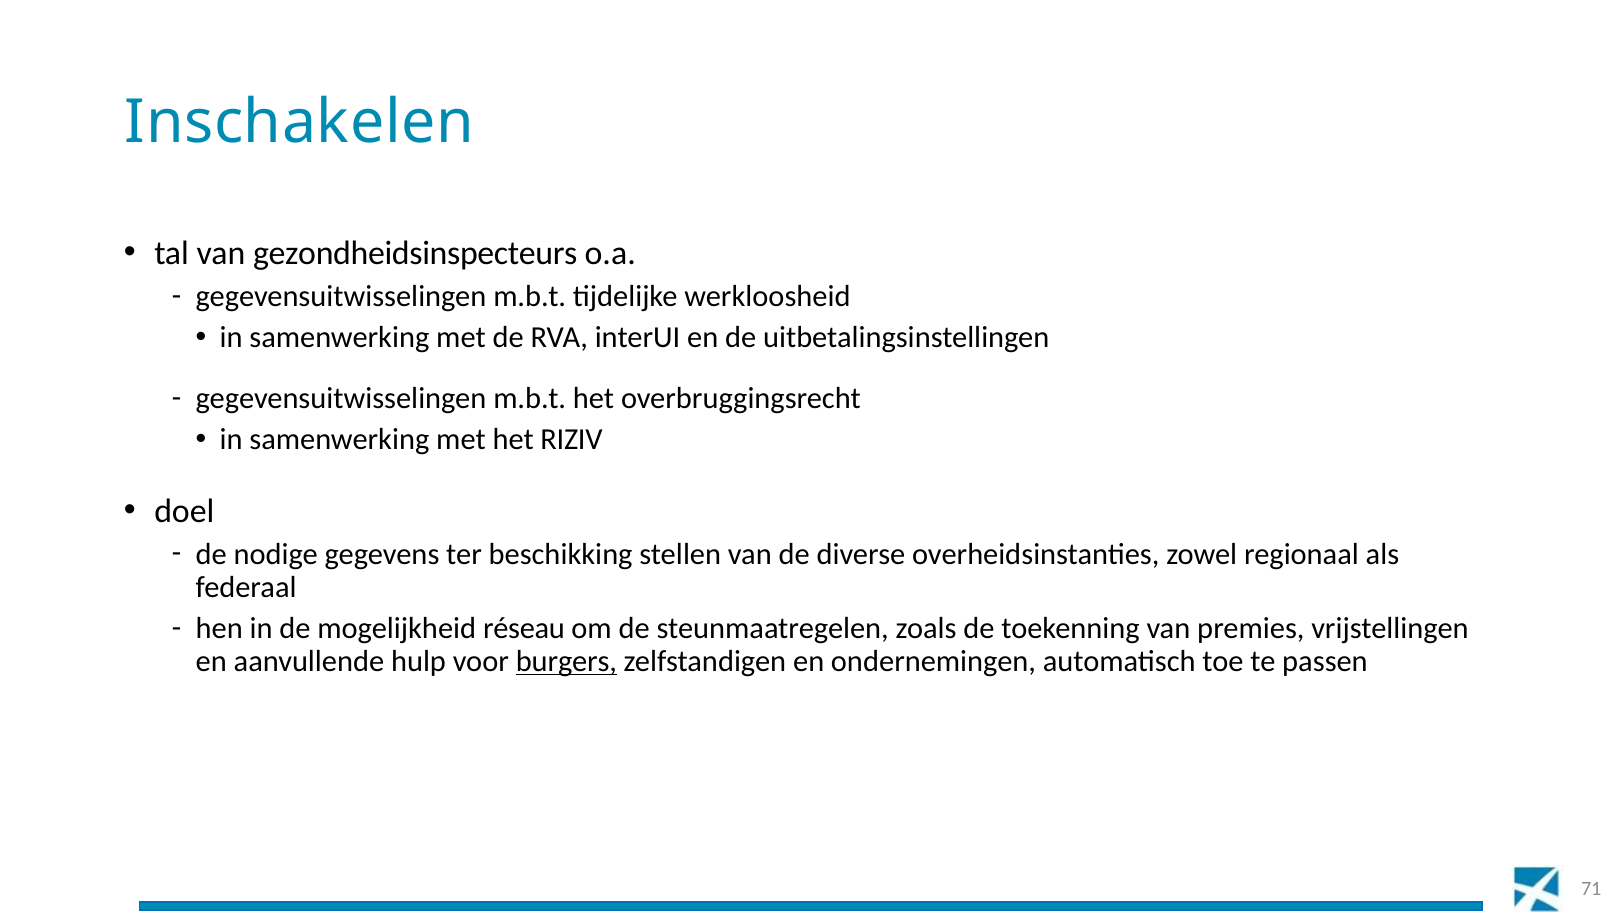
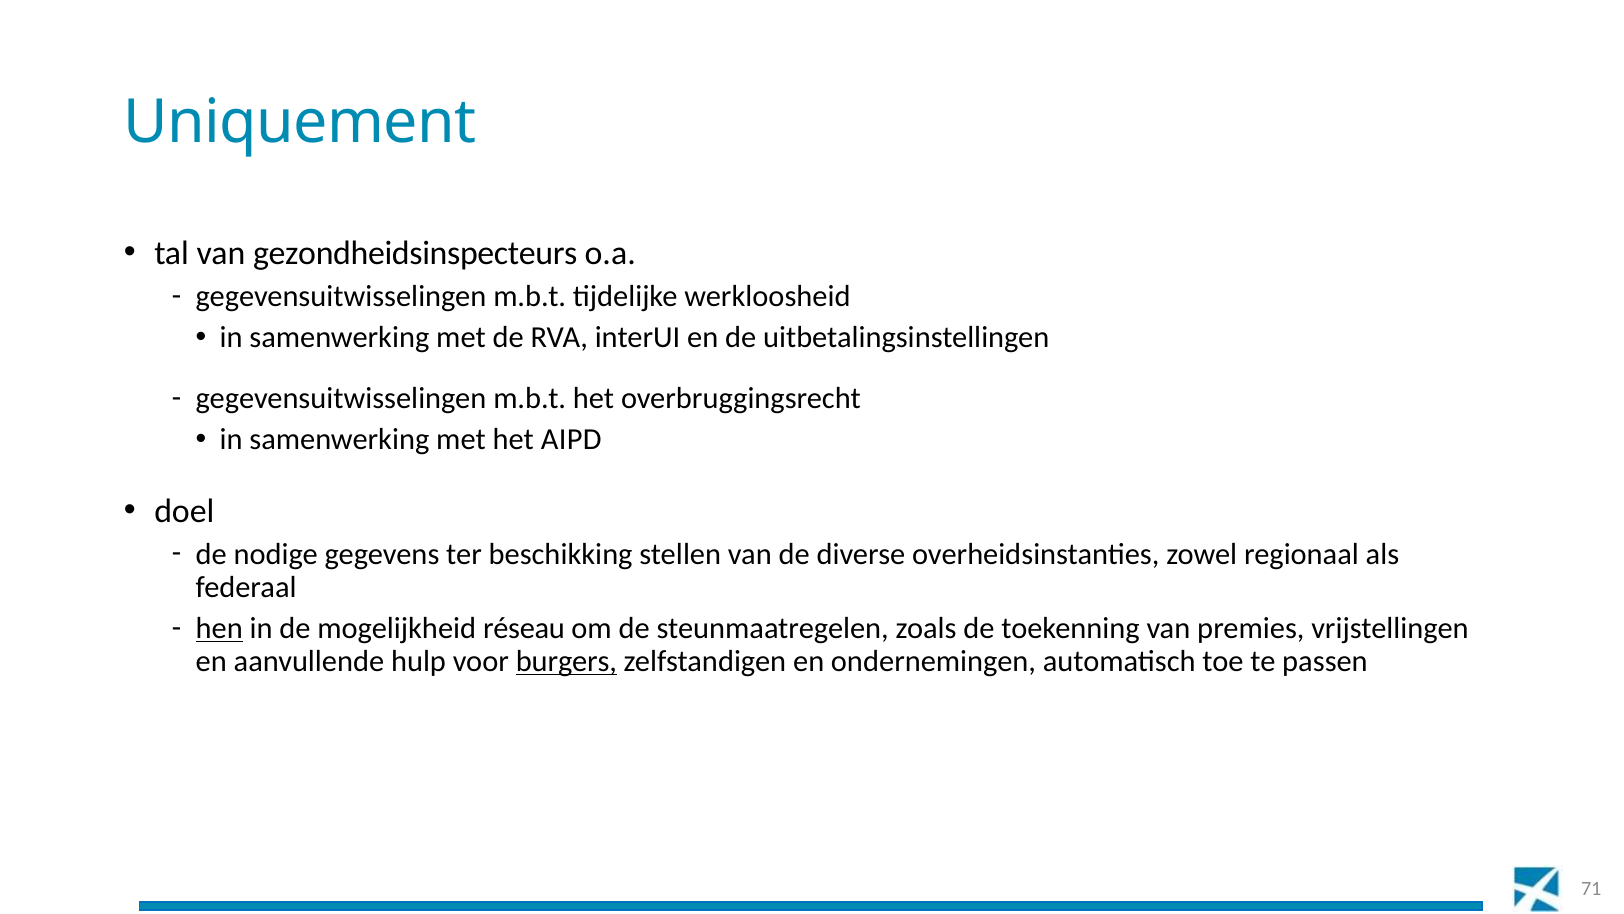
Inschakelen: Inschakelen -> Uniquement
RIZIV: RIZIV -> AIPD
hen underline: none -> present
